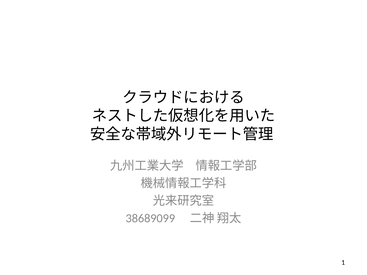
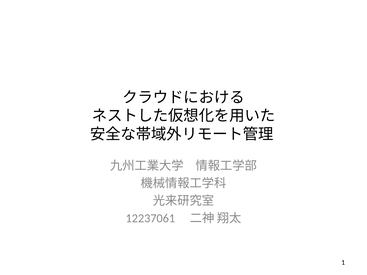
38689099: 38689099 -> 12237061
